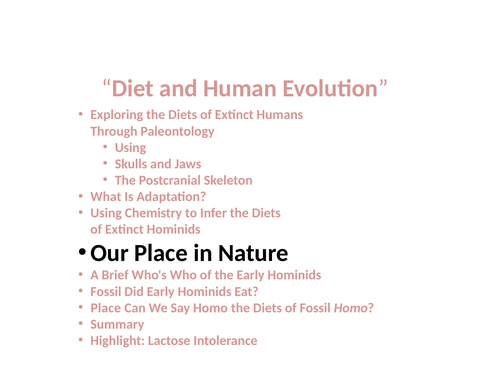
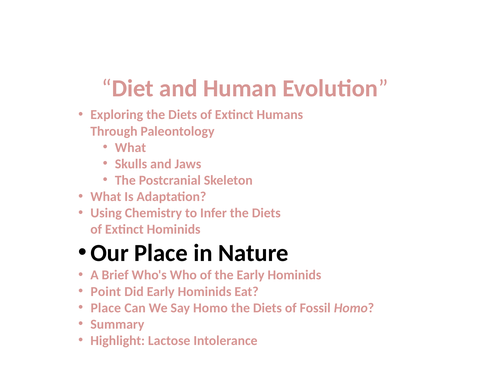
Using at (131, 147): Using -> What
Fossil at (106, 291): Fossil -> Point
